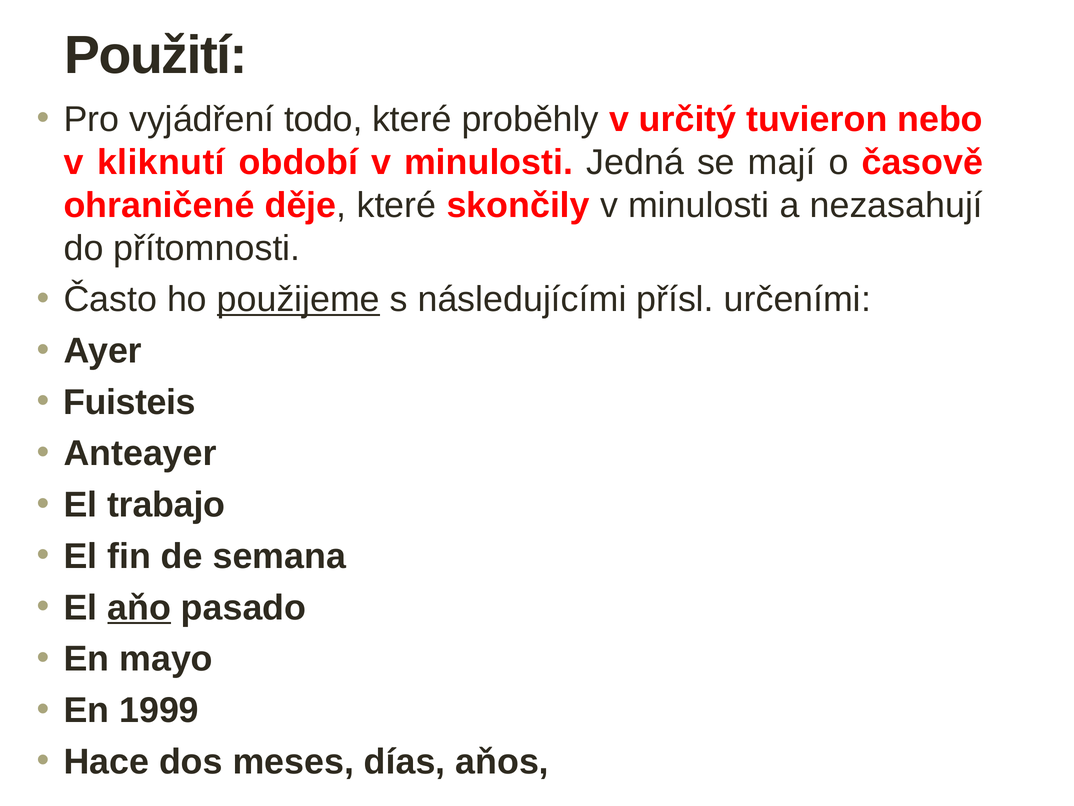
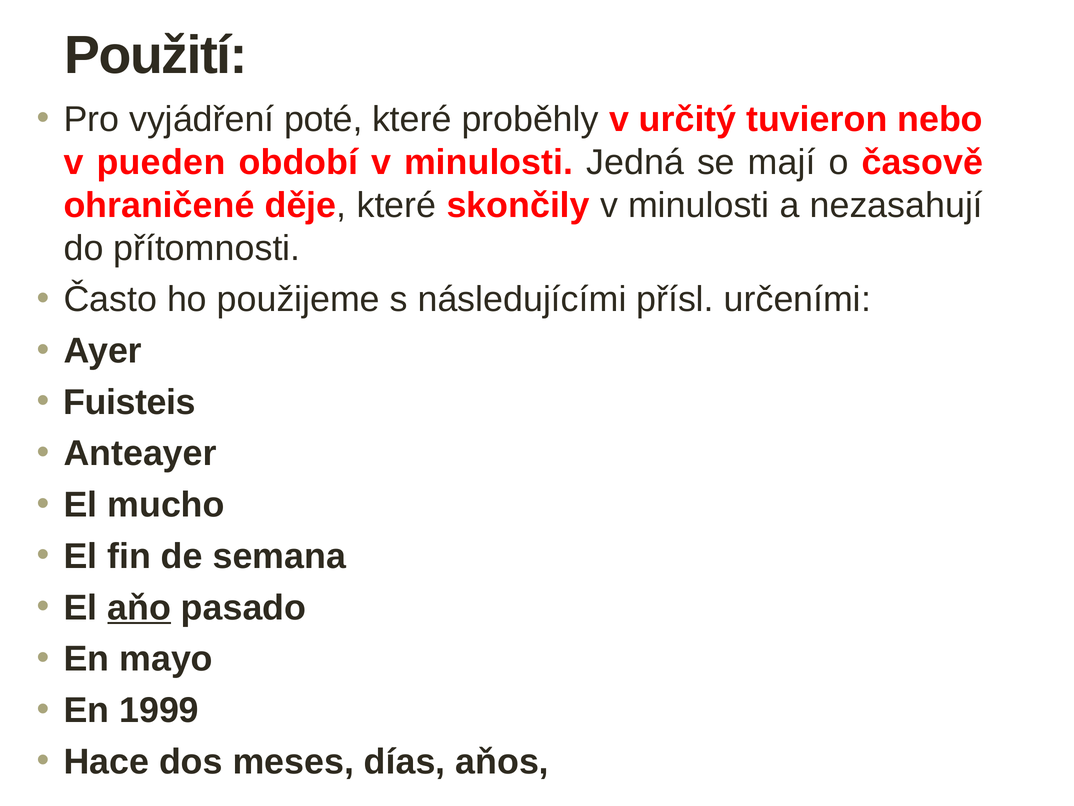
todo: todo -> poté
kliknutí: kliknutí -> pueden
použijeme underline: present -> none
trabajo: trabajo -> mucho
